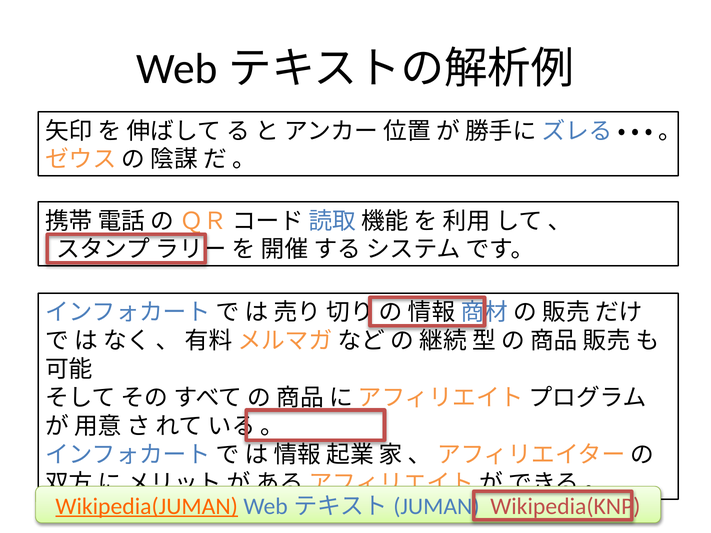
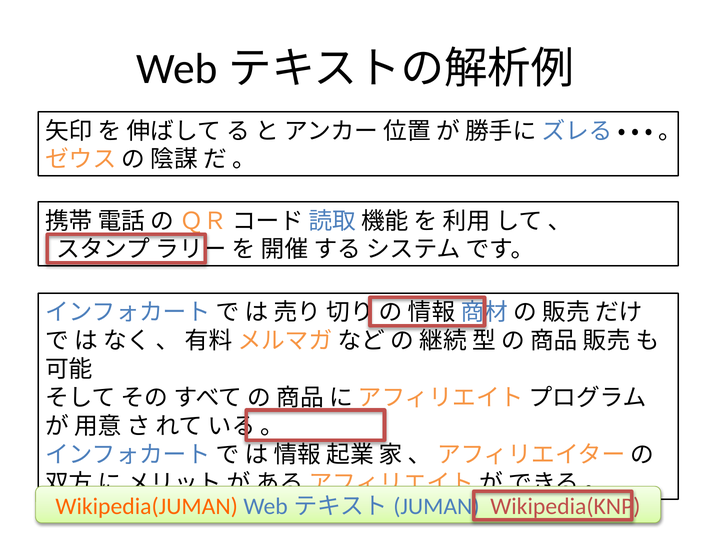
Wikipedia(JUMAN underline: present -> none
